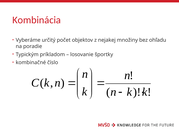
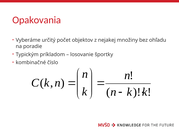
Kombinácia: Kombinácia -> Opakovania
